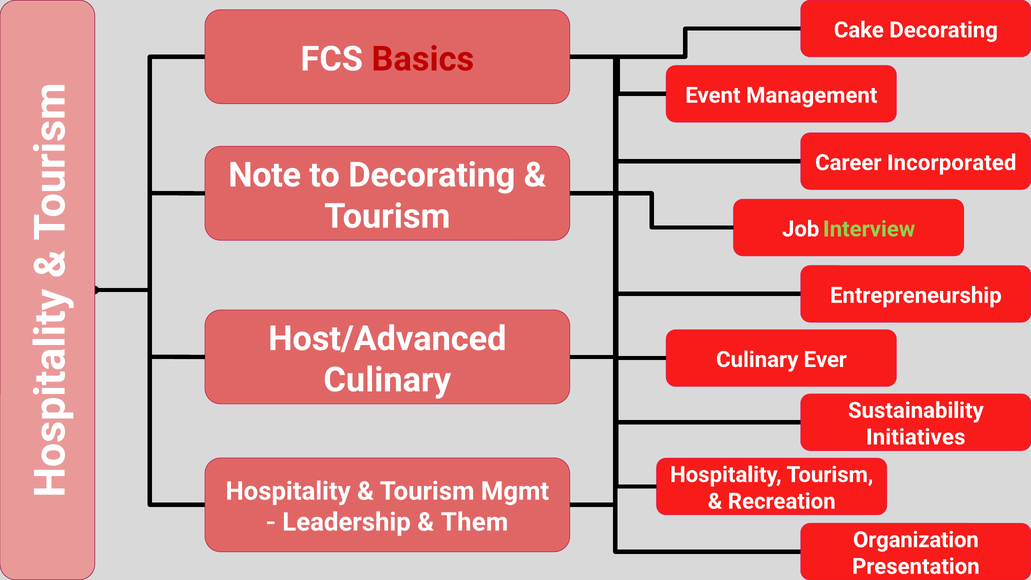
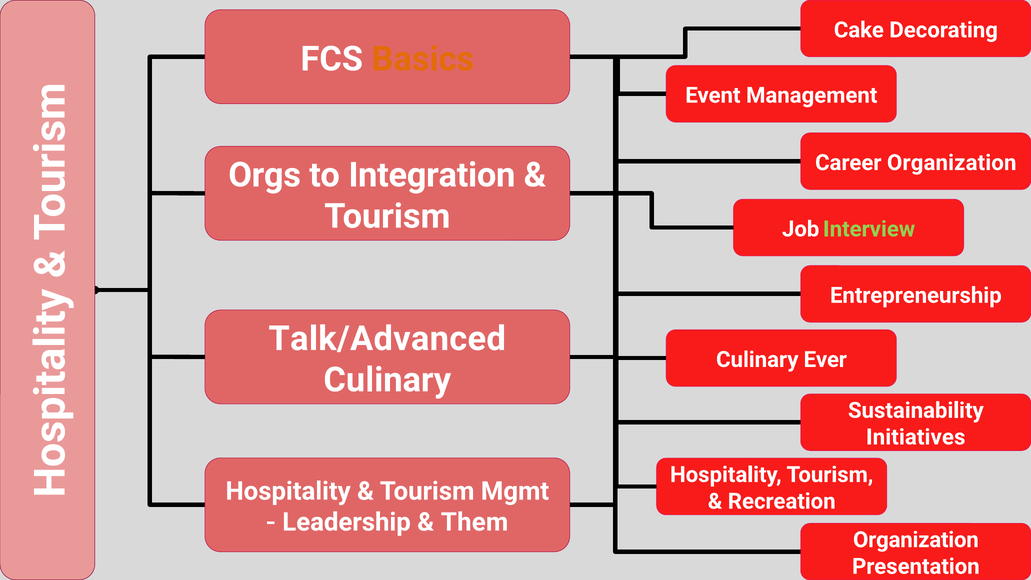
Basics colour: red -> orange
Career Incorporated: Incorporated -> Organization
Note: Note -> Orgs
to Decorating: Decorating -> Integration
Host/Advanced: Host/Advanced -> Talk/Advanced
